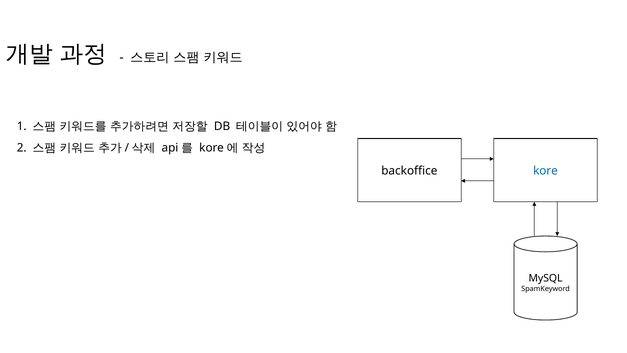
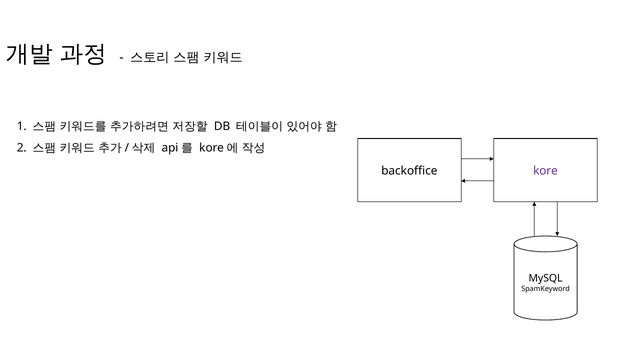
kore colour: blue -> purple
